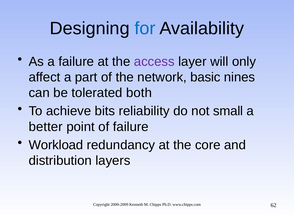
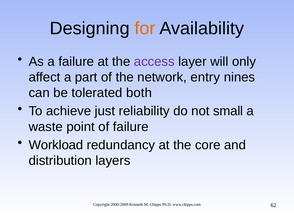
for colour: blue -> orange
basic: basic -> entry
bits: bits -> just
better: better -> waste
